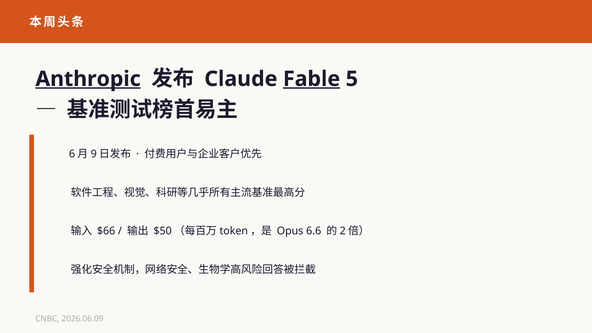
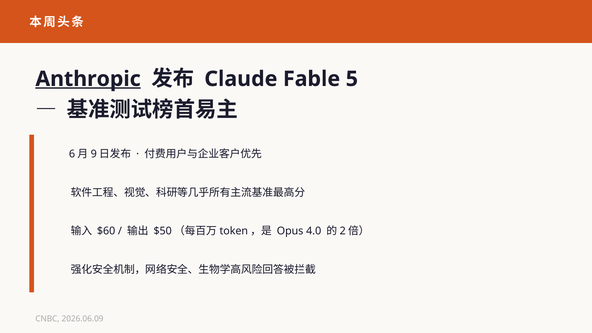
Fable underline: present -> none
$66: $66 -> $60
6.6: 6.6 -> 4.0
